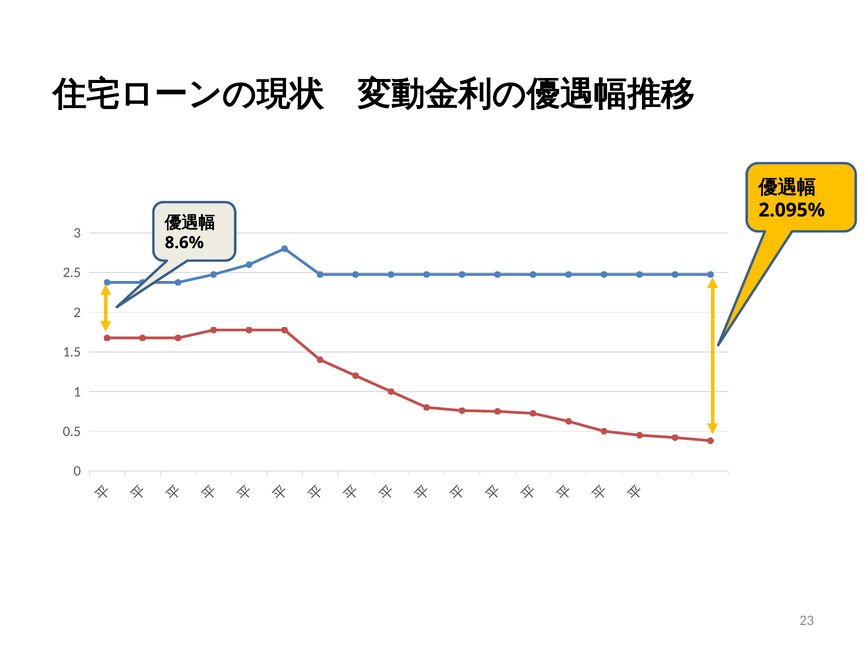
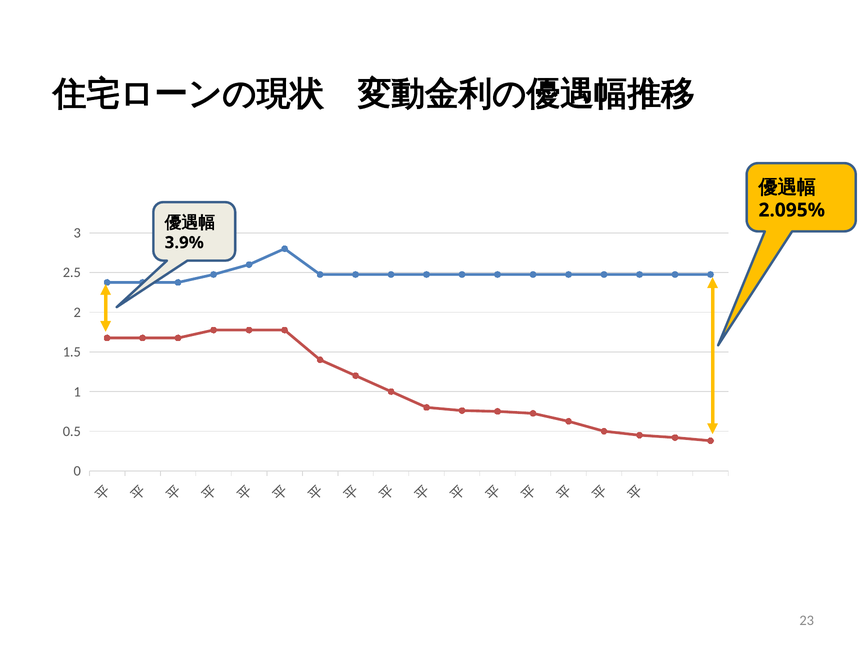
8.6%: 8.6% -> 3.9%
